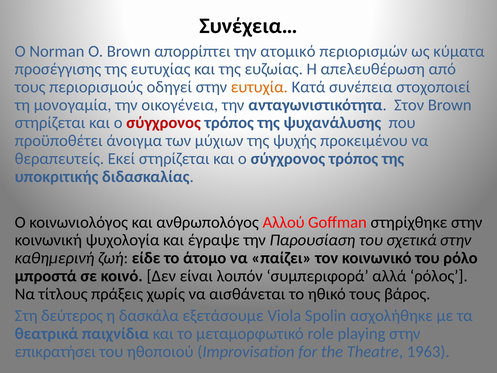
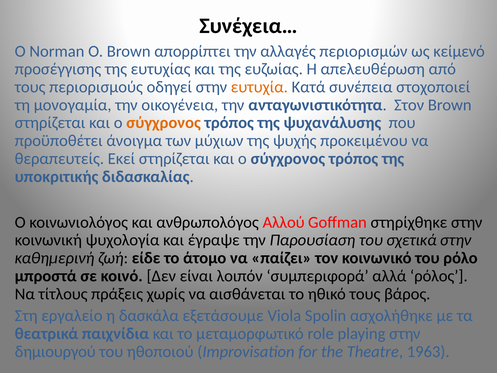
ατομικό: ατομικό -> αλλαγές
κύματα: κύματα -> κείμενό
σύγχρονος at (164, 123) colour: red -> orange
δεύτερος: δεύτερος -> εργαλείο
επικρατήσει: επικρατήσει -> δημιουργού
